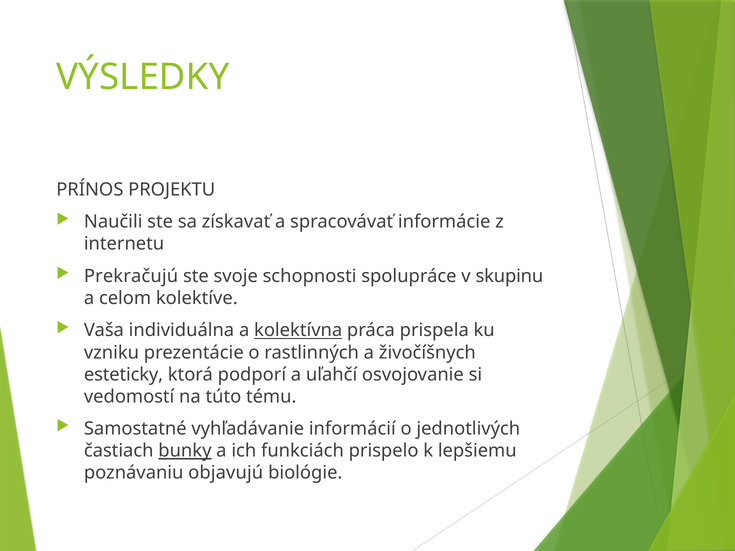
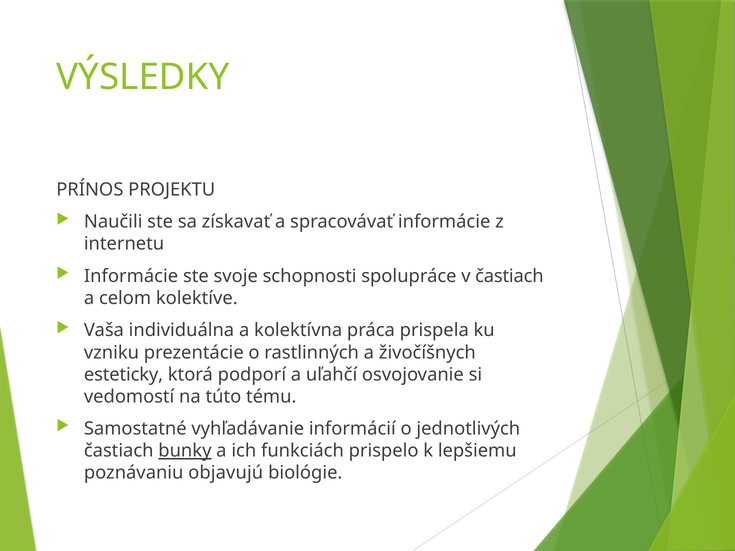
Prekračujú at (131, 276): Prekračujú -> Informácie
v skupinu: skupinu -> častiach
kolektívna underline: present -> none
